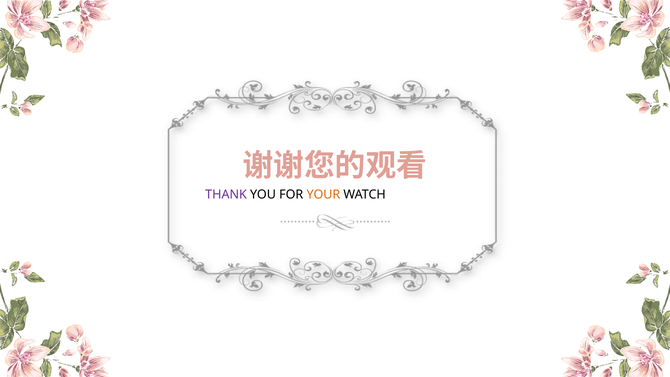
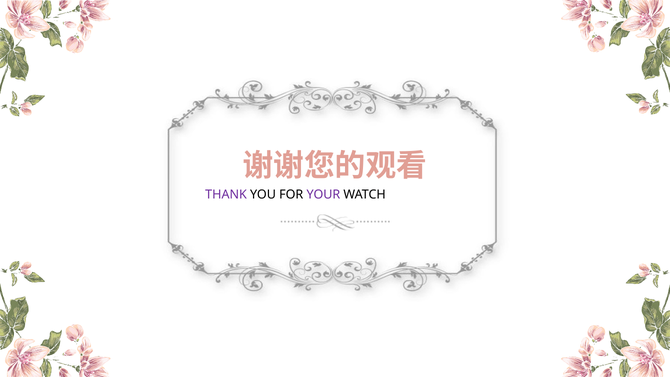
YOUR colour: orange -> purple
